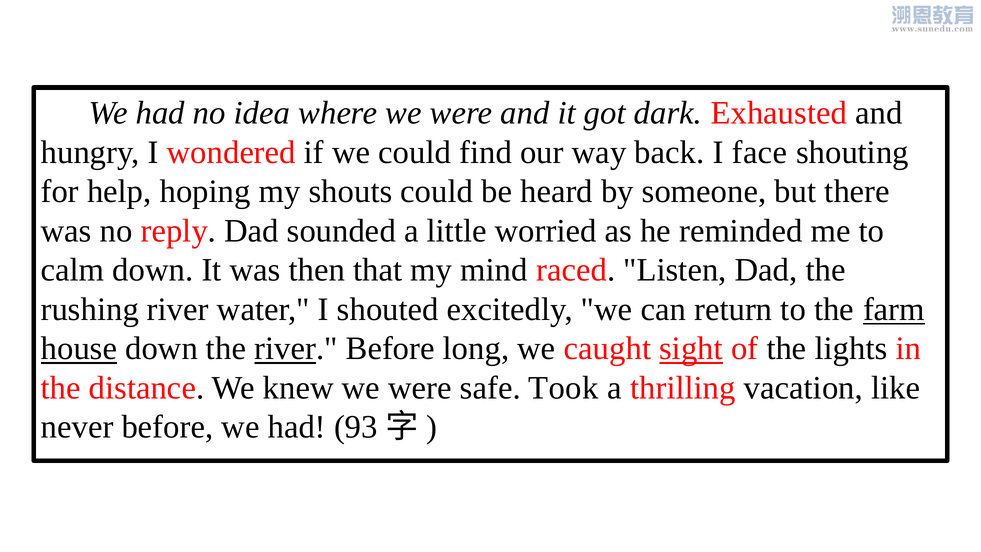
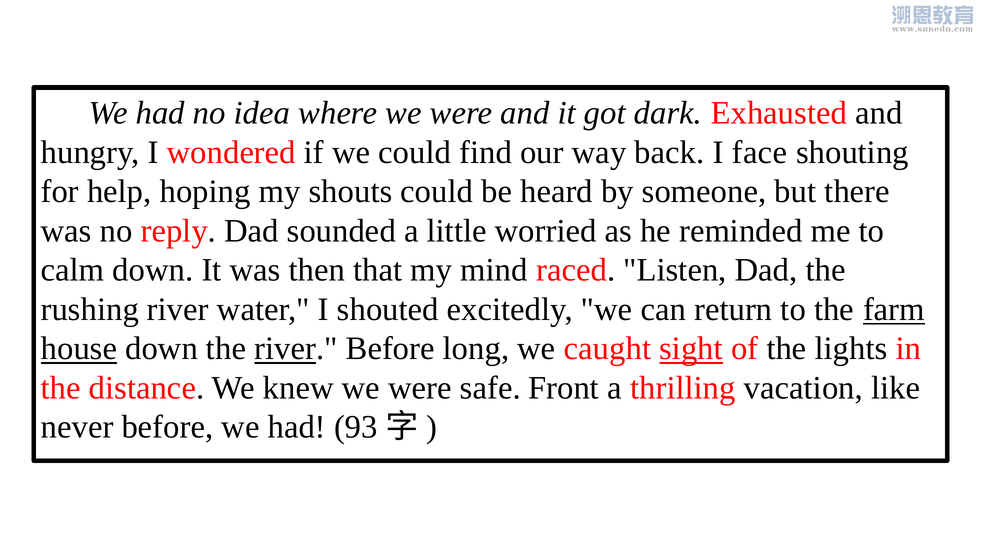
Took: Took -> Front
